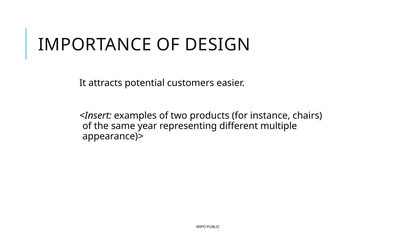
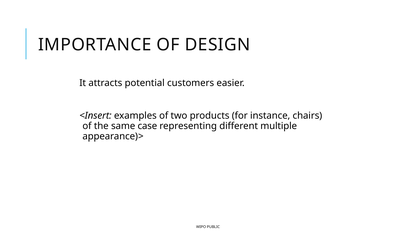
year: year -> case
